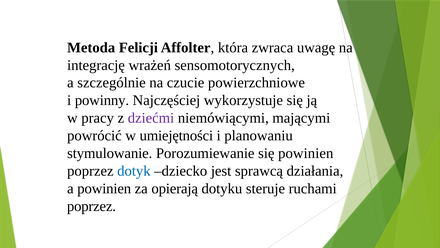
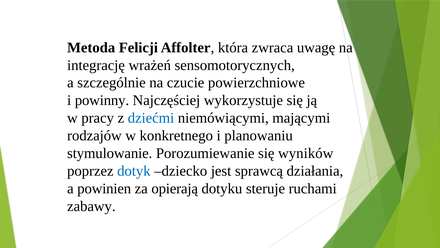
dziećmi colour: purple -> blue
powrócić: powrócić -> rodzajów
umiejętności: umiejętności -> konkretnego
się powinien: powinien -> wyników
poprzez at (91, 206): poprzez -> zabawy
